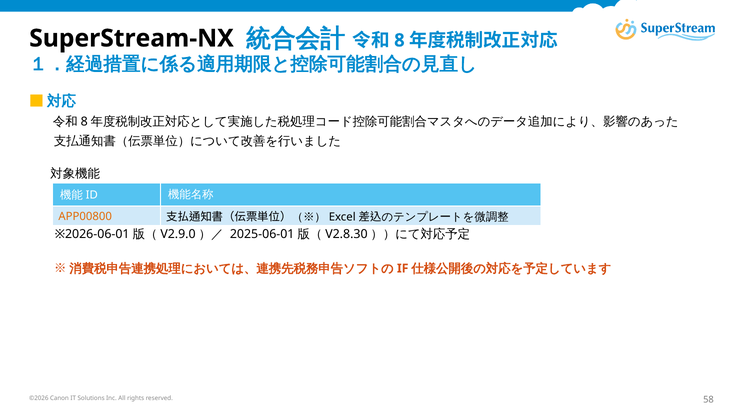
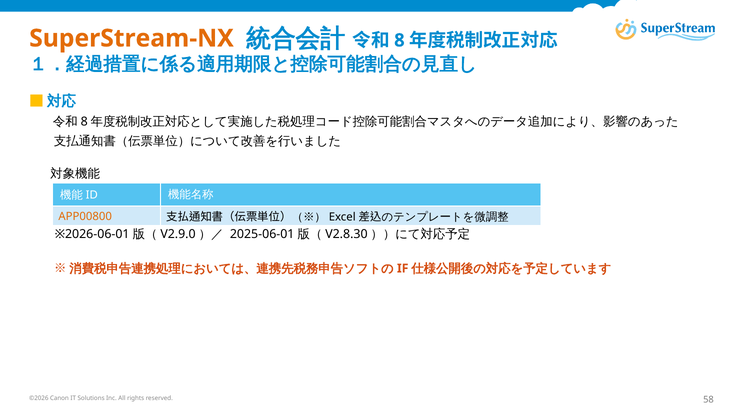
SuperStream-NX colour: black -> orange
